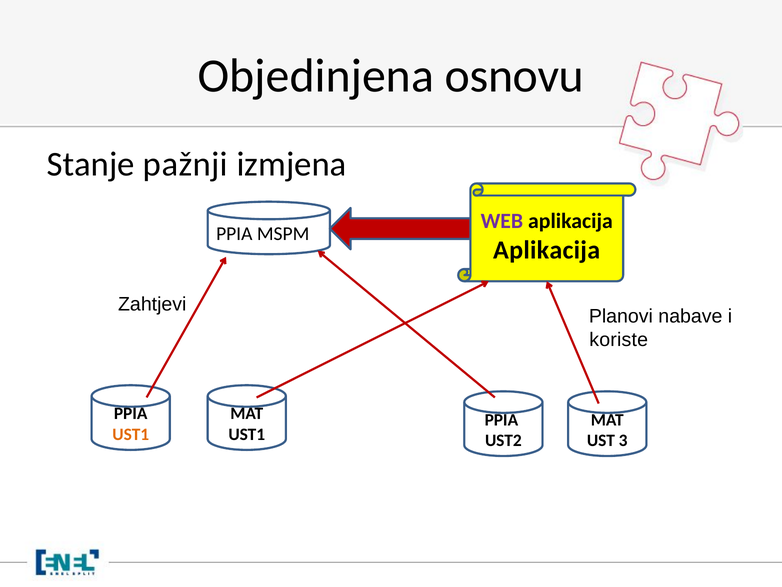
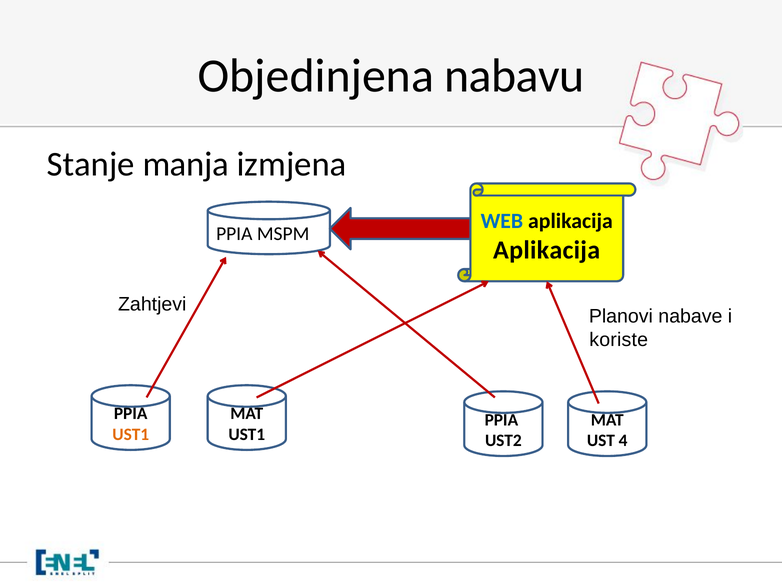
osnovu: osnovu -> nabavu
pažnji: pažnji -> manja
WEB colour: purple -> blue
3: 3 -> 4
